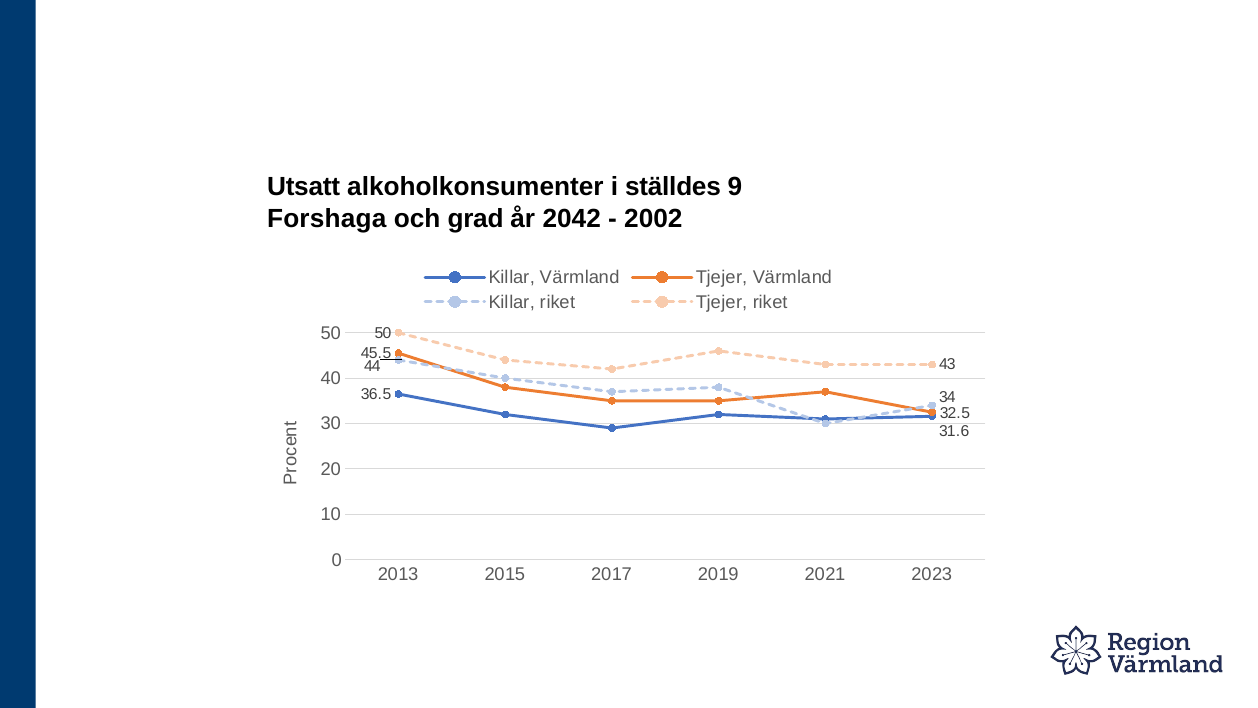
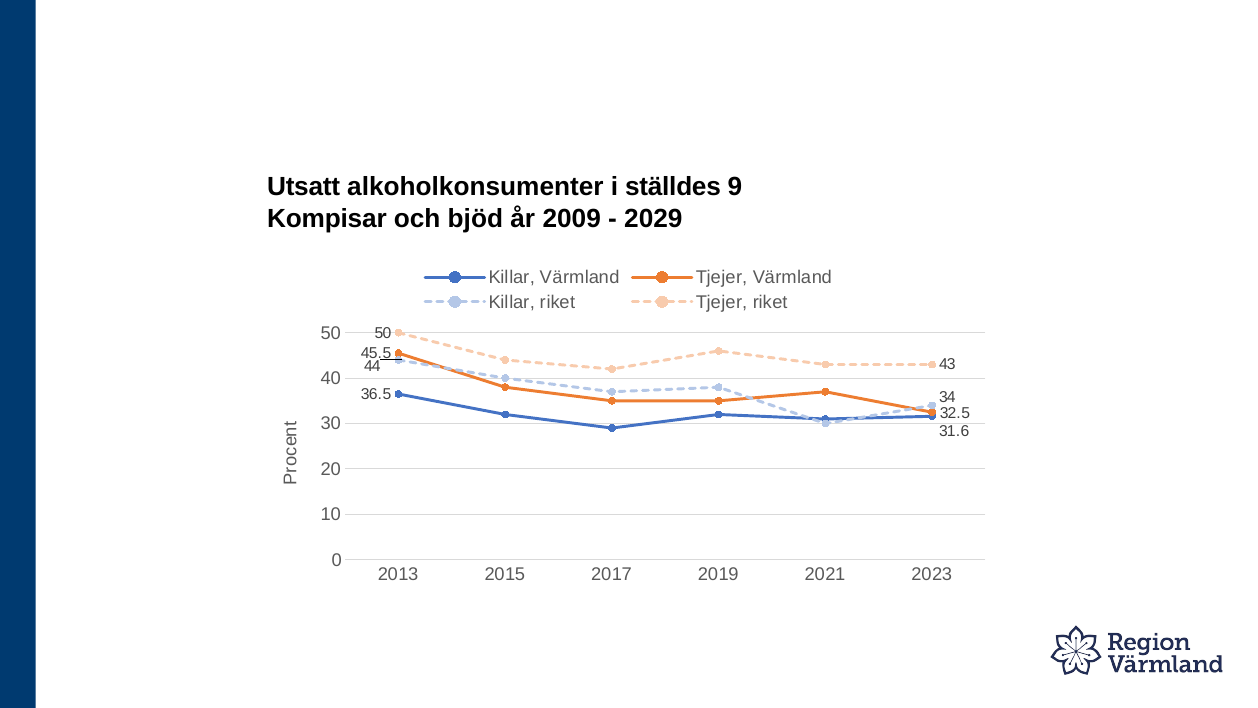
Forshaga: Forshaga -> Kompisar
grad: grad -> bjöd
2042: 2042 -> 2009
2002: 2002 -> 2029
